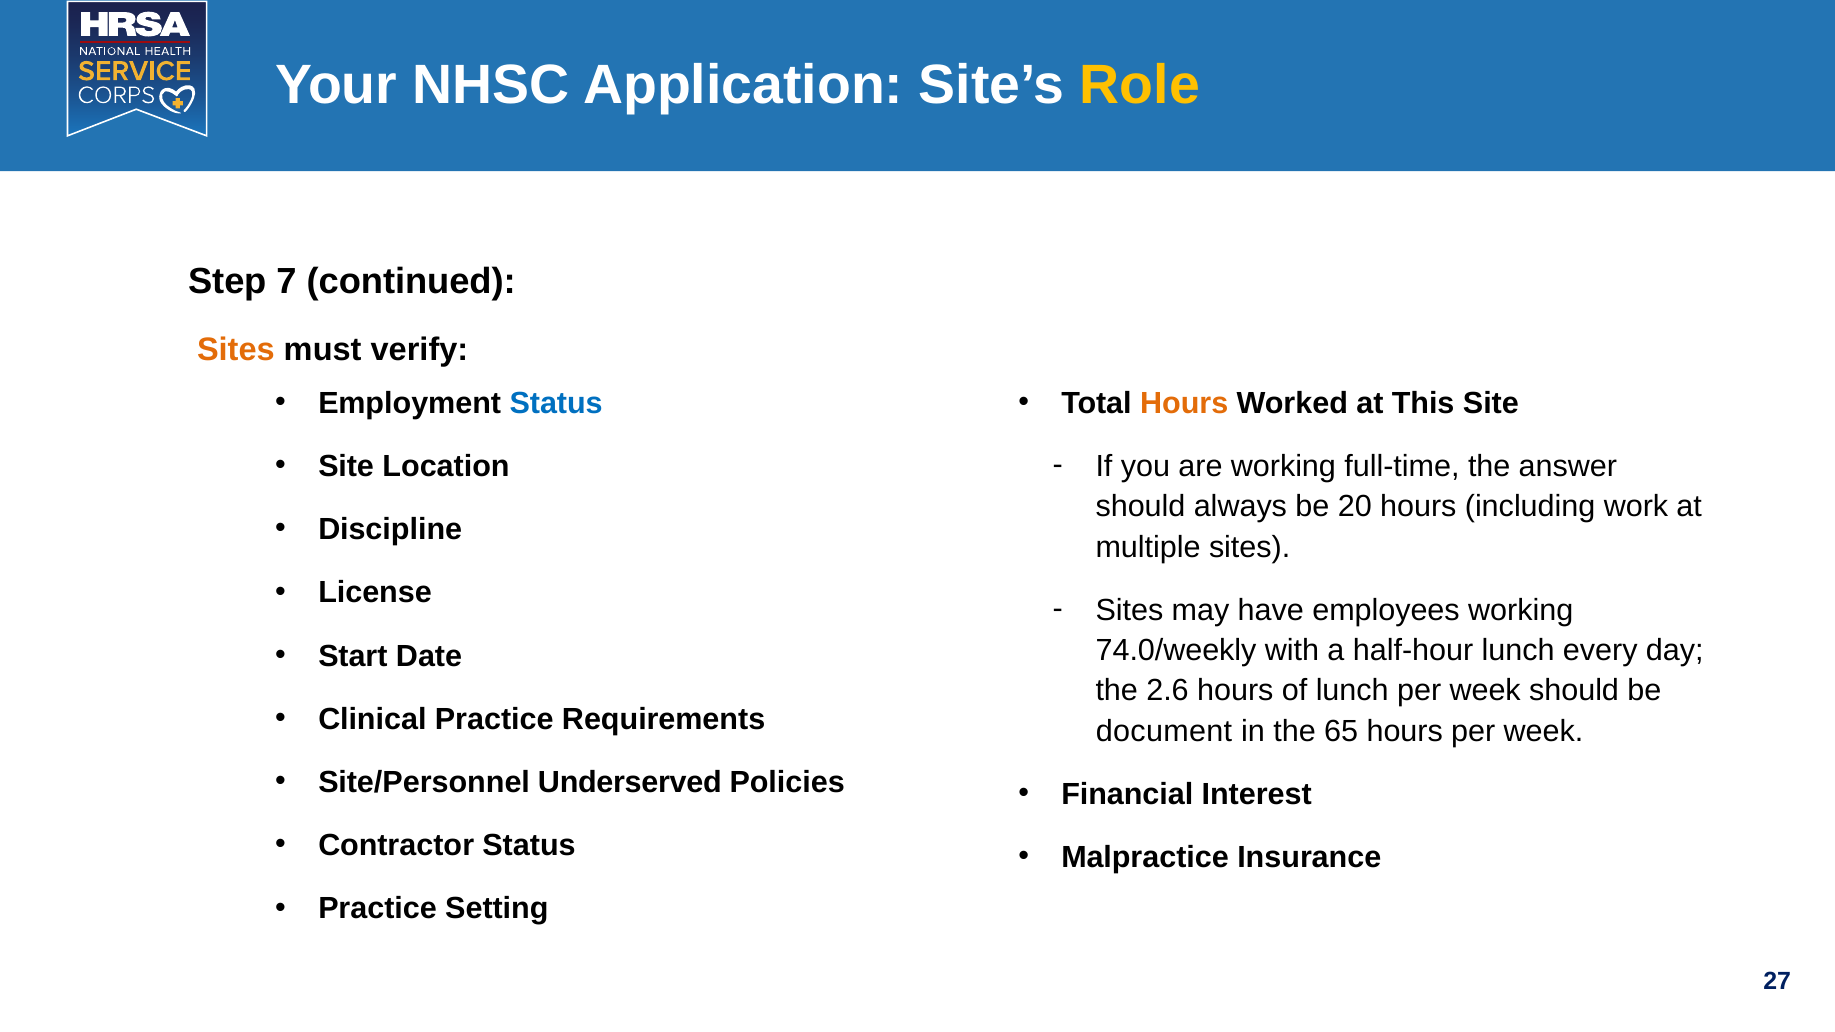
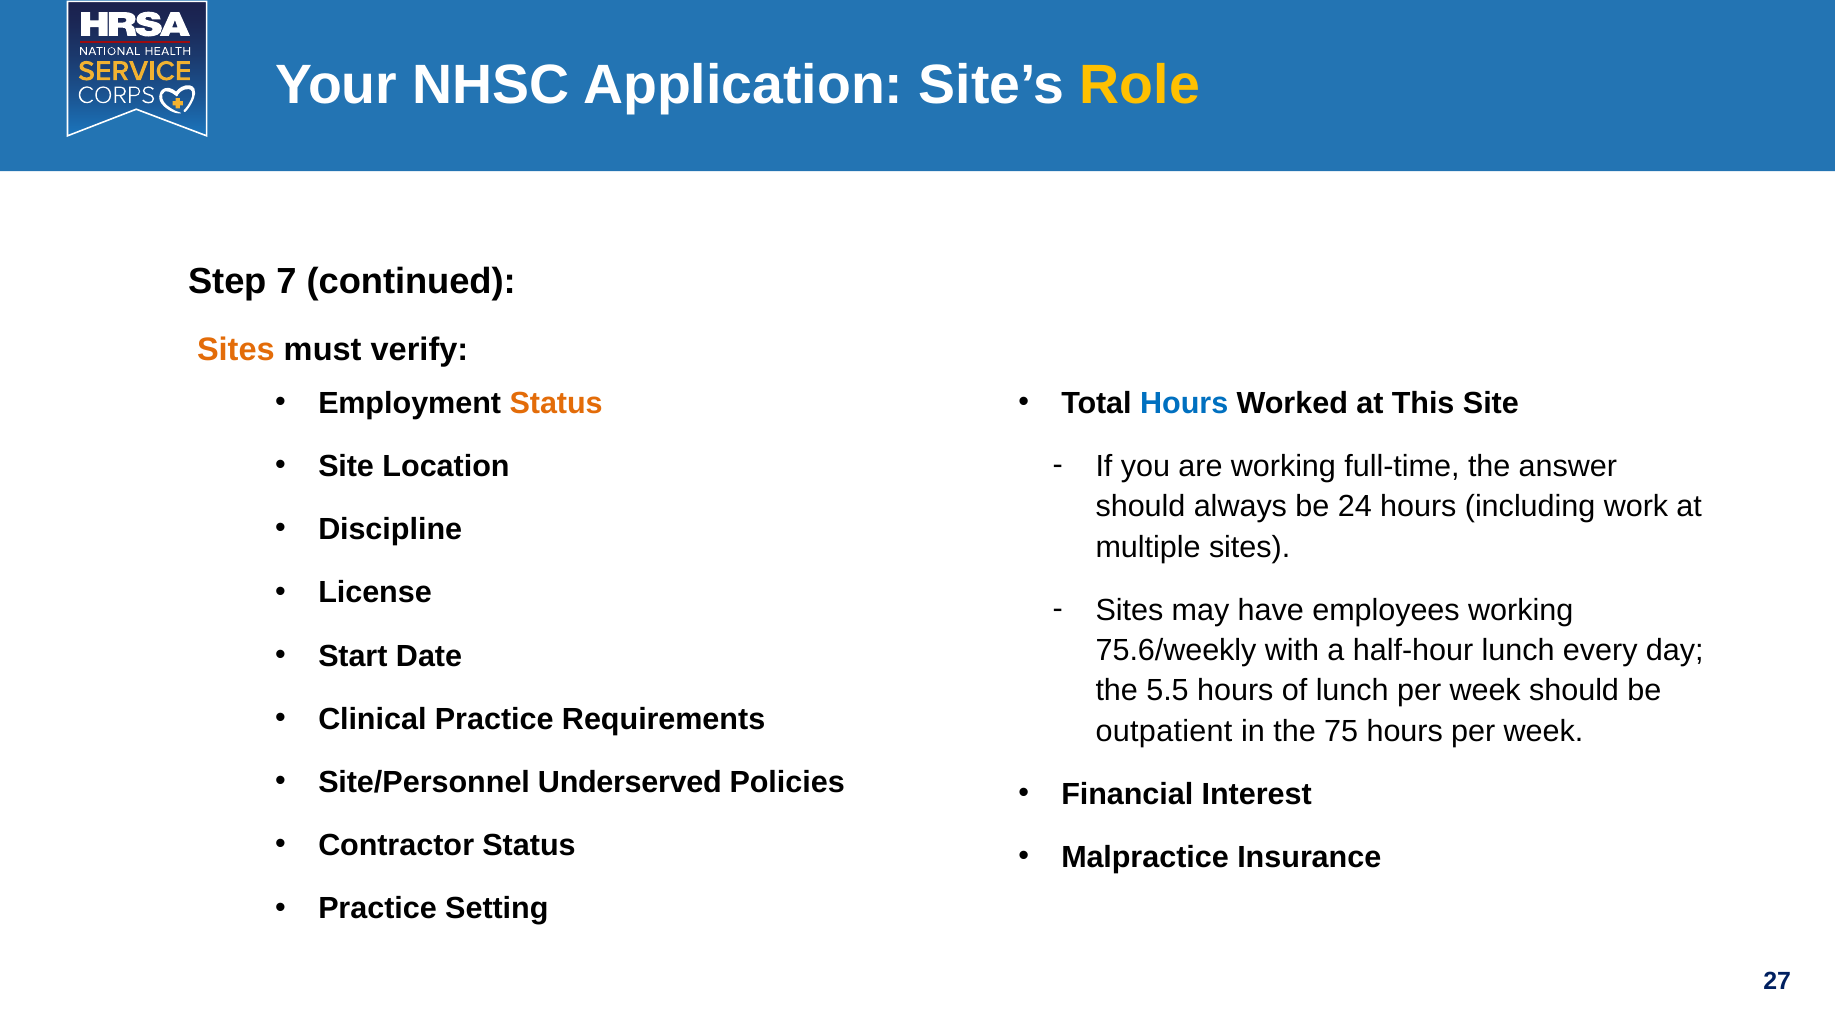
Status at (556, 403) colour: blue -> orange
Hours at (1184, 403) colour: orange -> blue
20: 20 -> 24
74.0/weekly: 74.0/weekly -> 75.6/weekly
2.6: 2.6 -> 5.5
document: document -> outpatient
65: 65 -> 75
